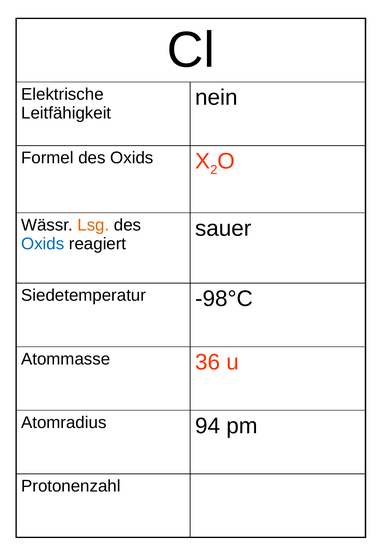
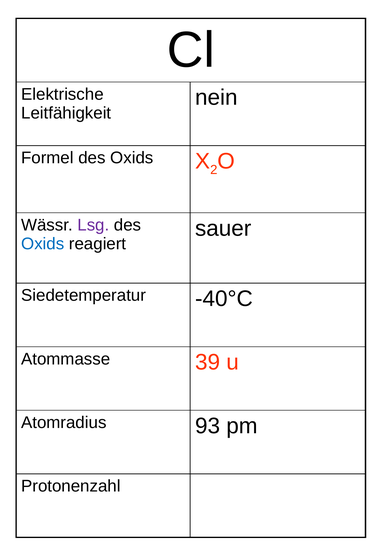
Lsg colour: orange -> purple
-98°C: -98°C -> -40°C
36: 36 -> 39
94: 94 -> 93
